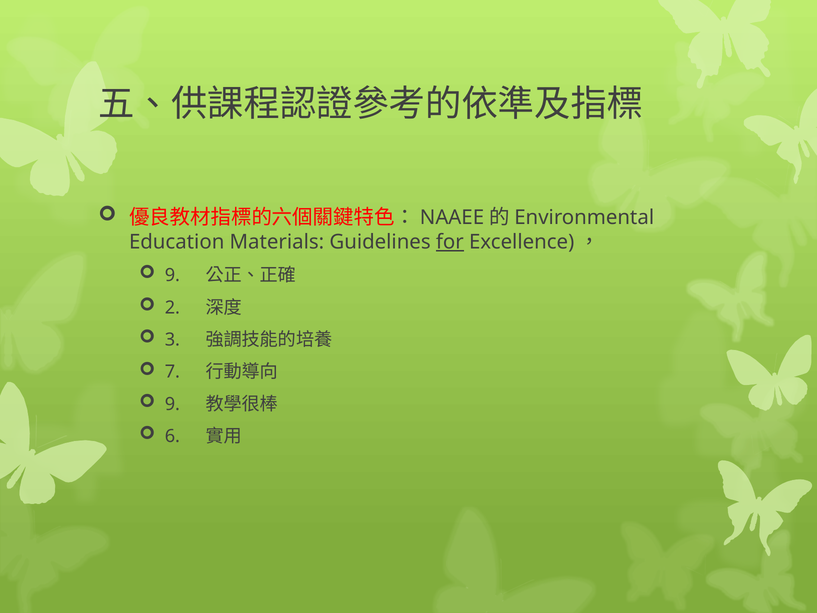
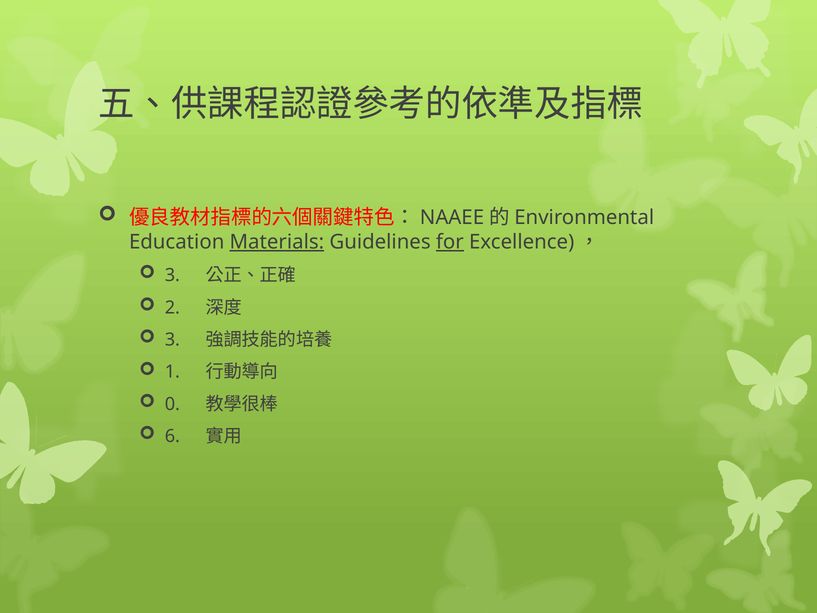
Materials underline: none -> present
9 at (172, 275): 9 -> 3
7: 7 -> 1
9 at (172, 404): 9 -> 0
